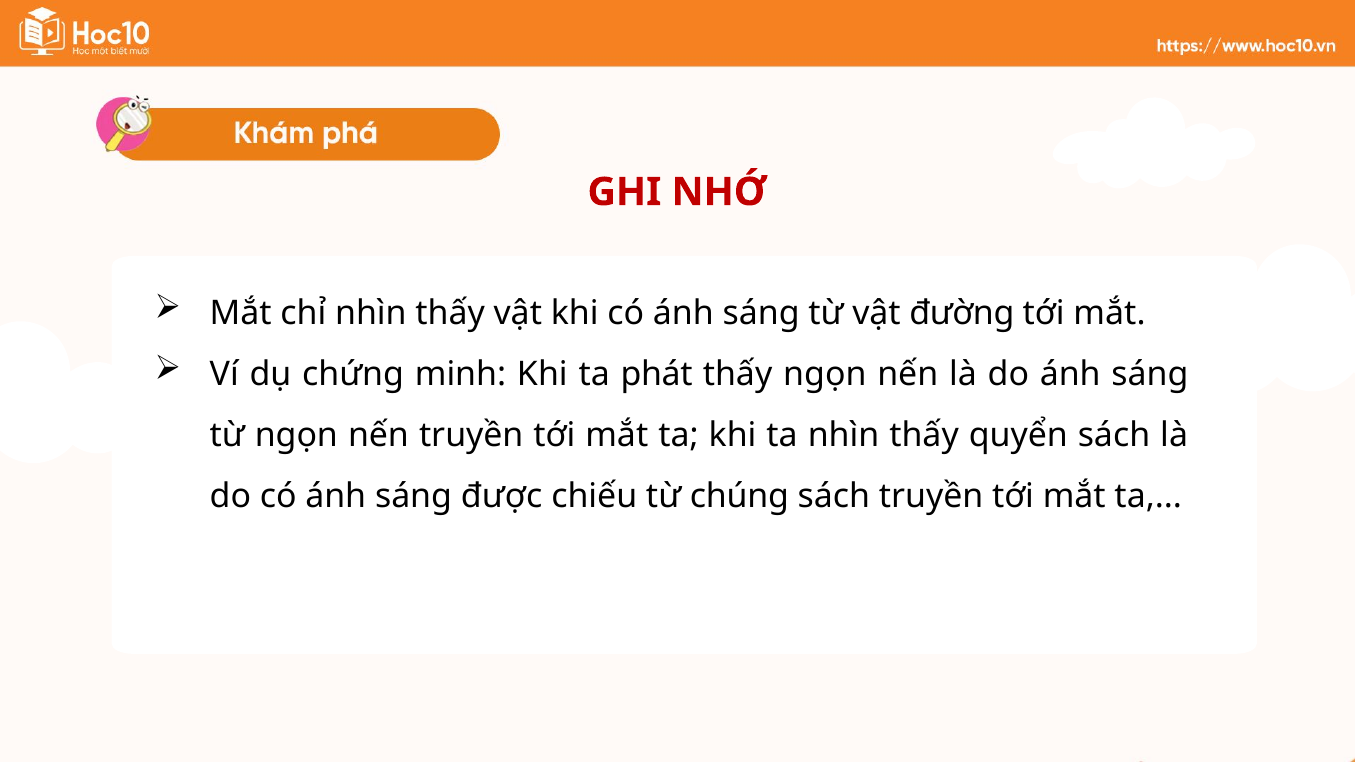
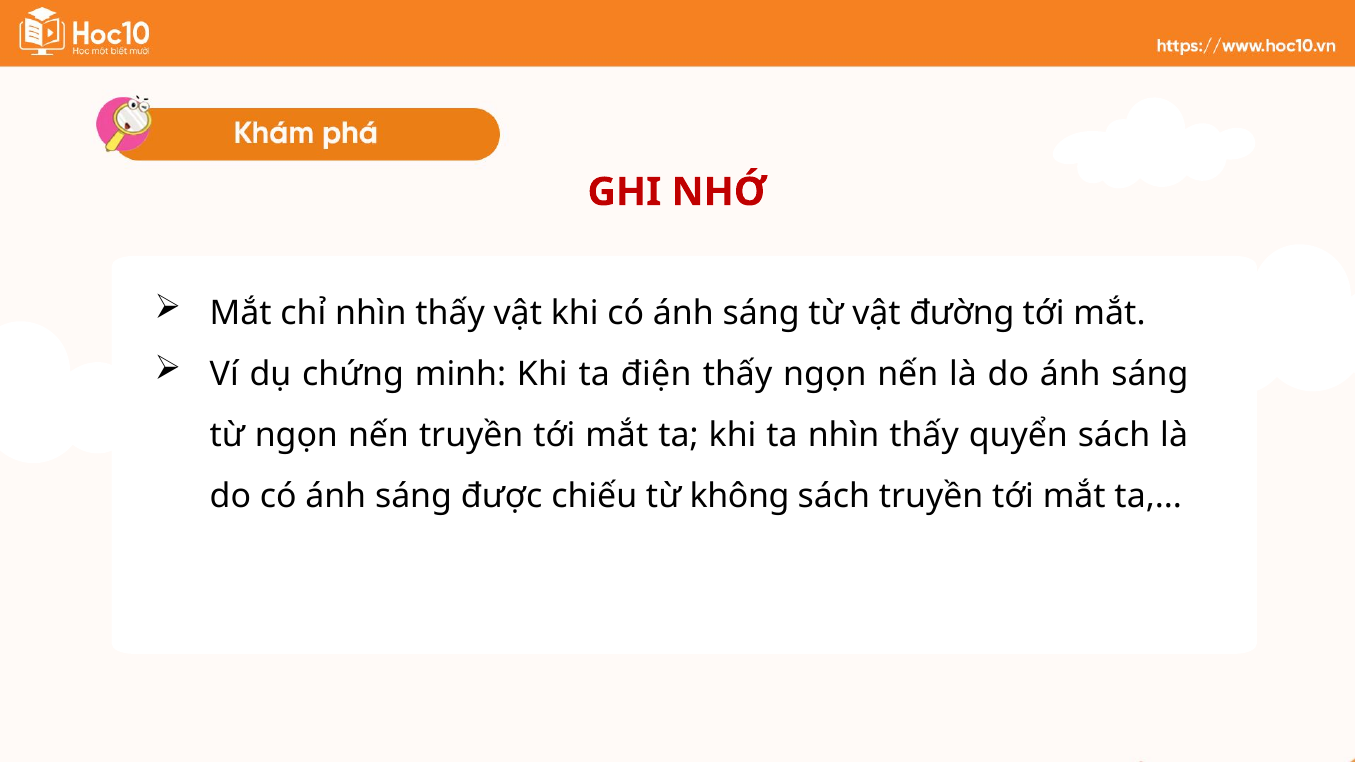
phát: phát -> điện
chúng: chúng -> không
